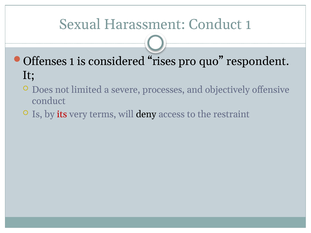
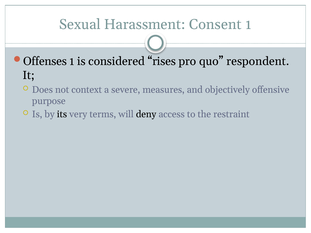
Harassment Conduct: Conduct -> Consent
limited: limited -> context
processes: processes -> measures
conduct at (49, 101): conduct -> purpose
its colour: red -> black
